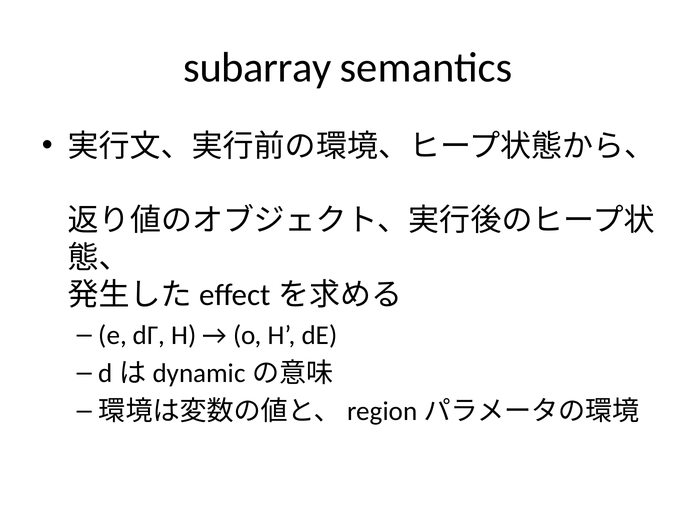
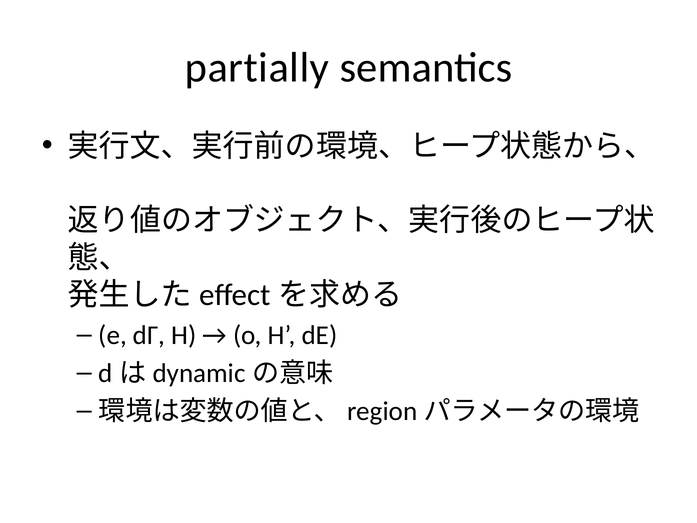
subarray: subarray -> partially
